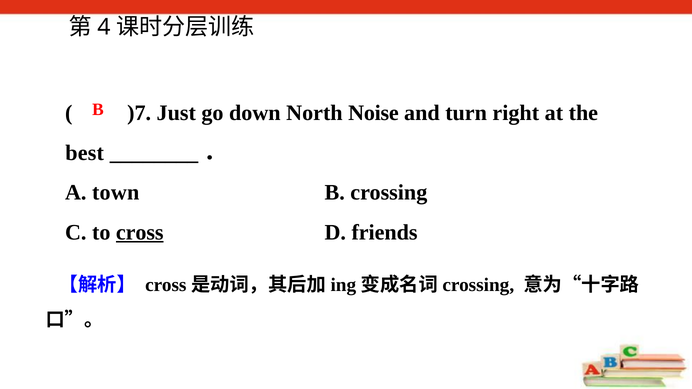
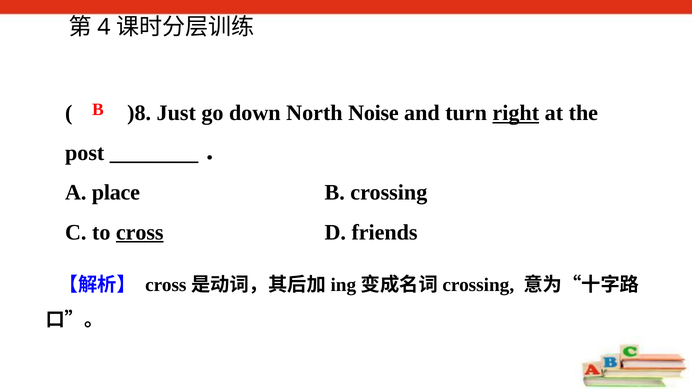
)7: )7 -> )8
right underline: none -> present
best: best -> post
town: town -> place
